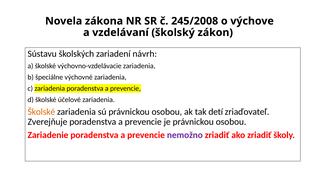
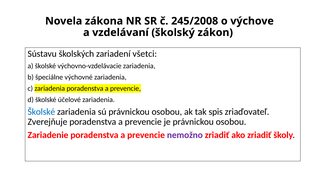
návrh: návrh -> všetci
Školské at (41, 112) colour: orange -> blue
detí: detí -> spis
